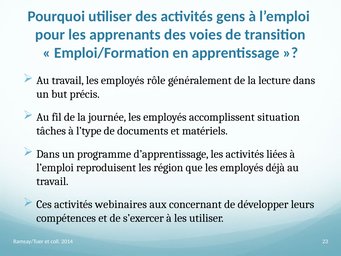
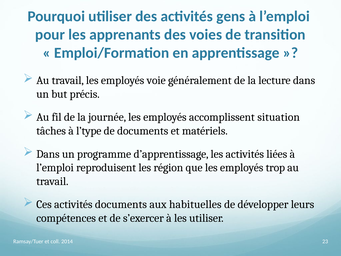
rôle: rôle -> voie
déjà: déjà -> trop
activités webinaires: webinaires -> documents
concernant: concernant -> habituelles
